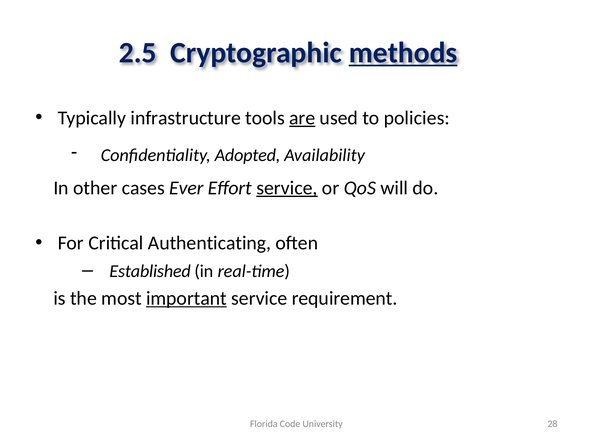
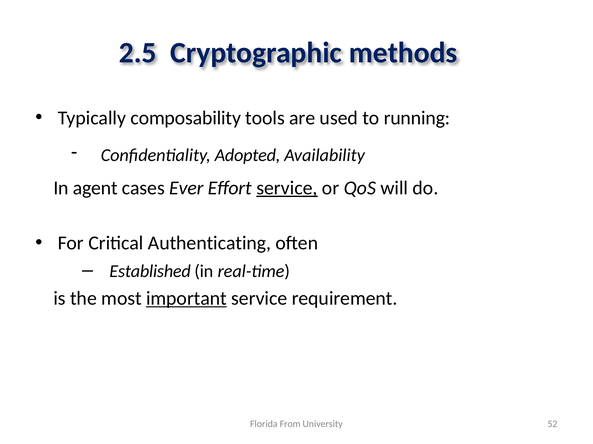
methods underline: present -> none
infrastructure: infrastructure -> composability
are underline: present -> none
policies: policies -> running
other: other -> agent
Code: Code -> From
28: 28 -> 52
